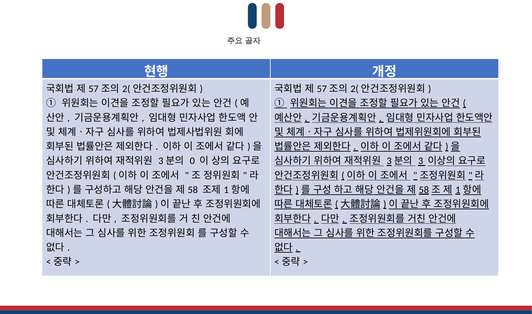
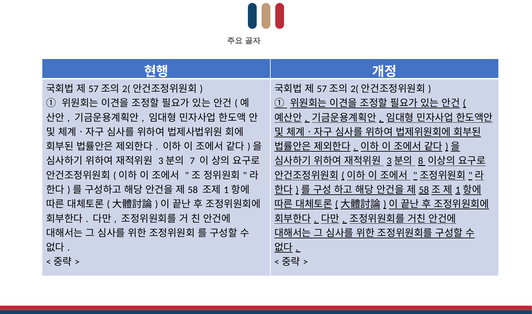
0: 0 -> 7
3: 3 -> 8
